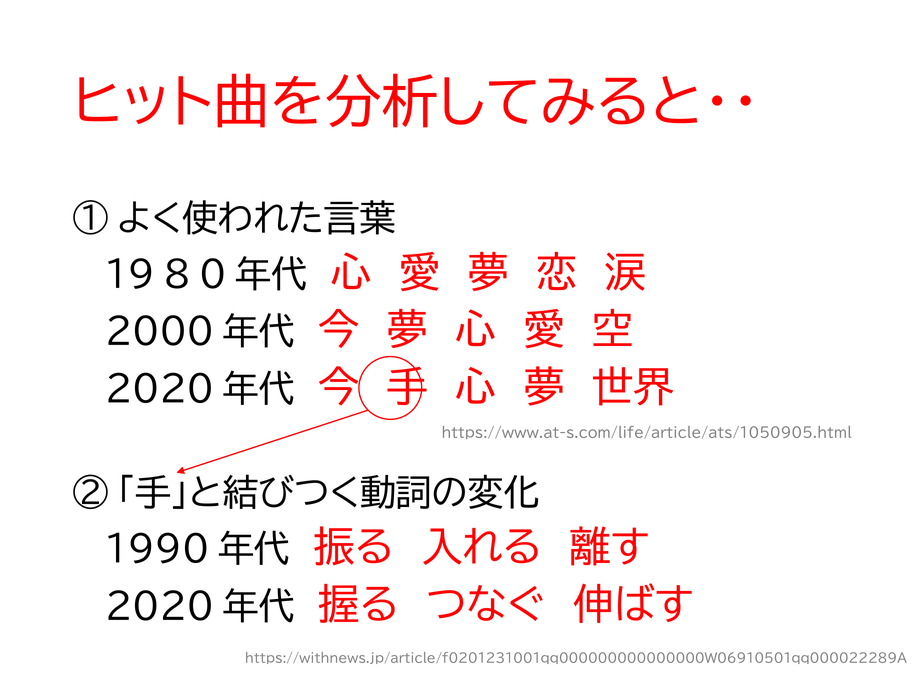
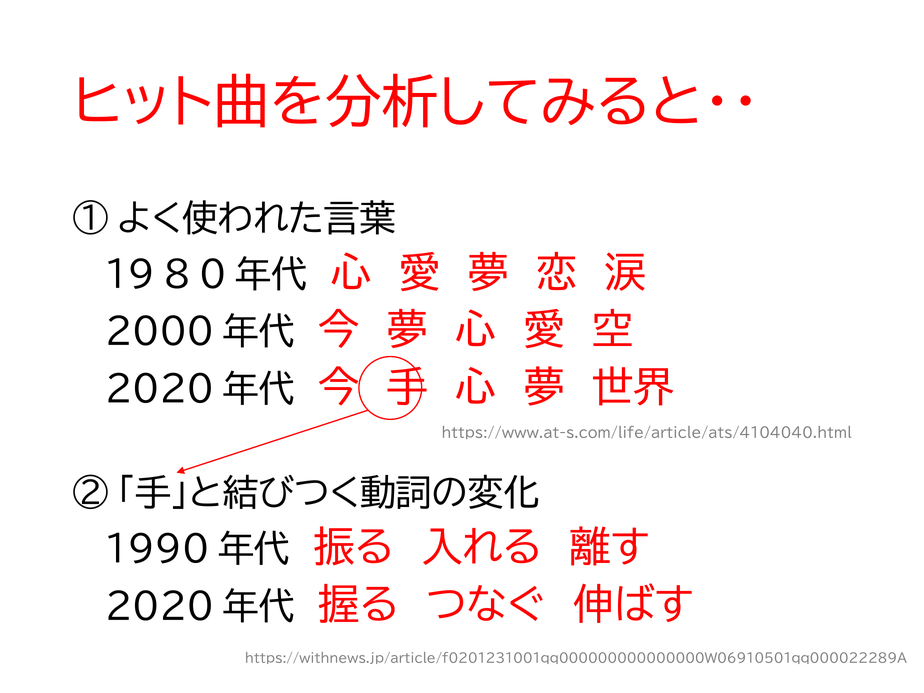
https://www.at-s.com/life/article/ats/1050905.html: https://www.at-s.com/life/article/ats/1050905.html -> https://www.at-s.com/life/article/ats/4104040.html
